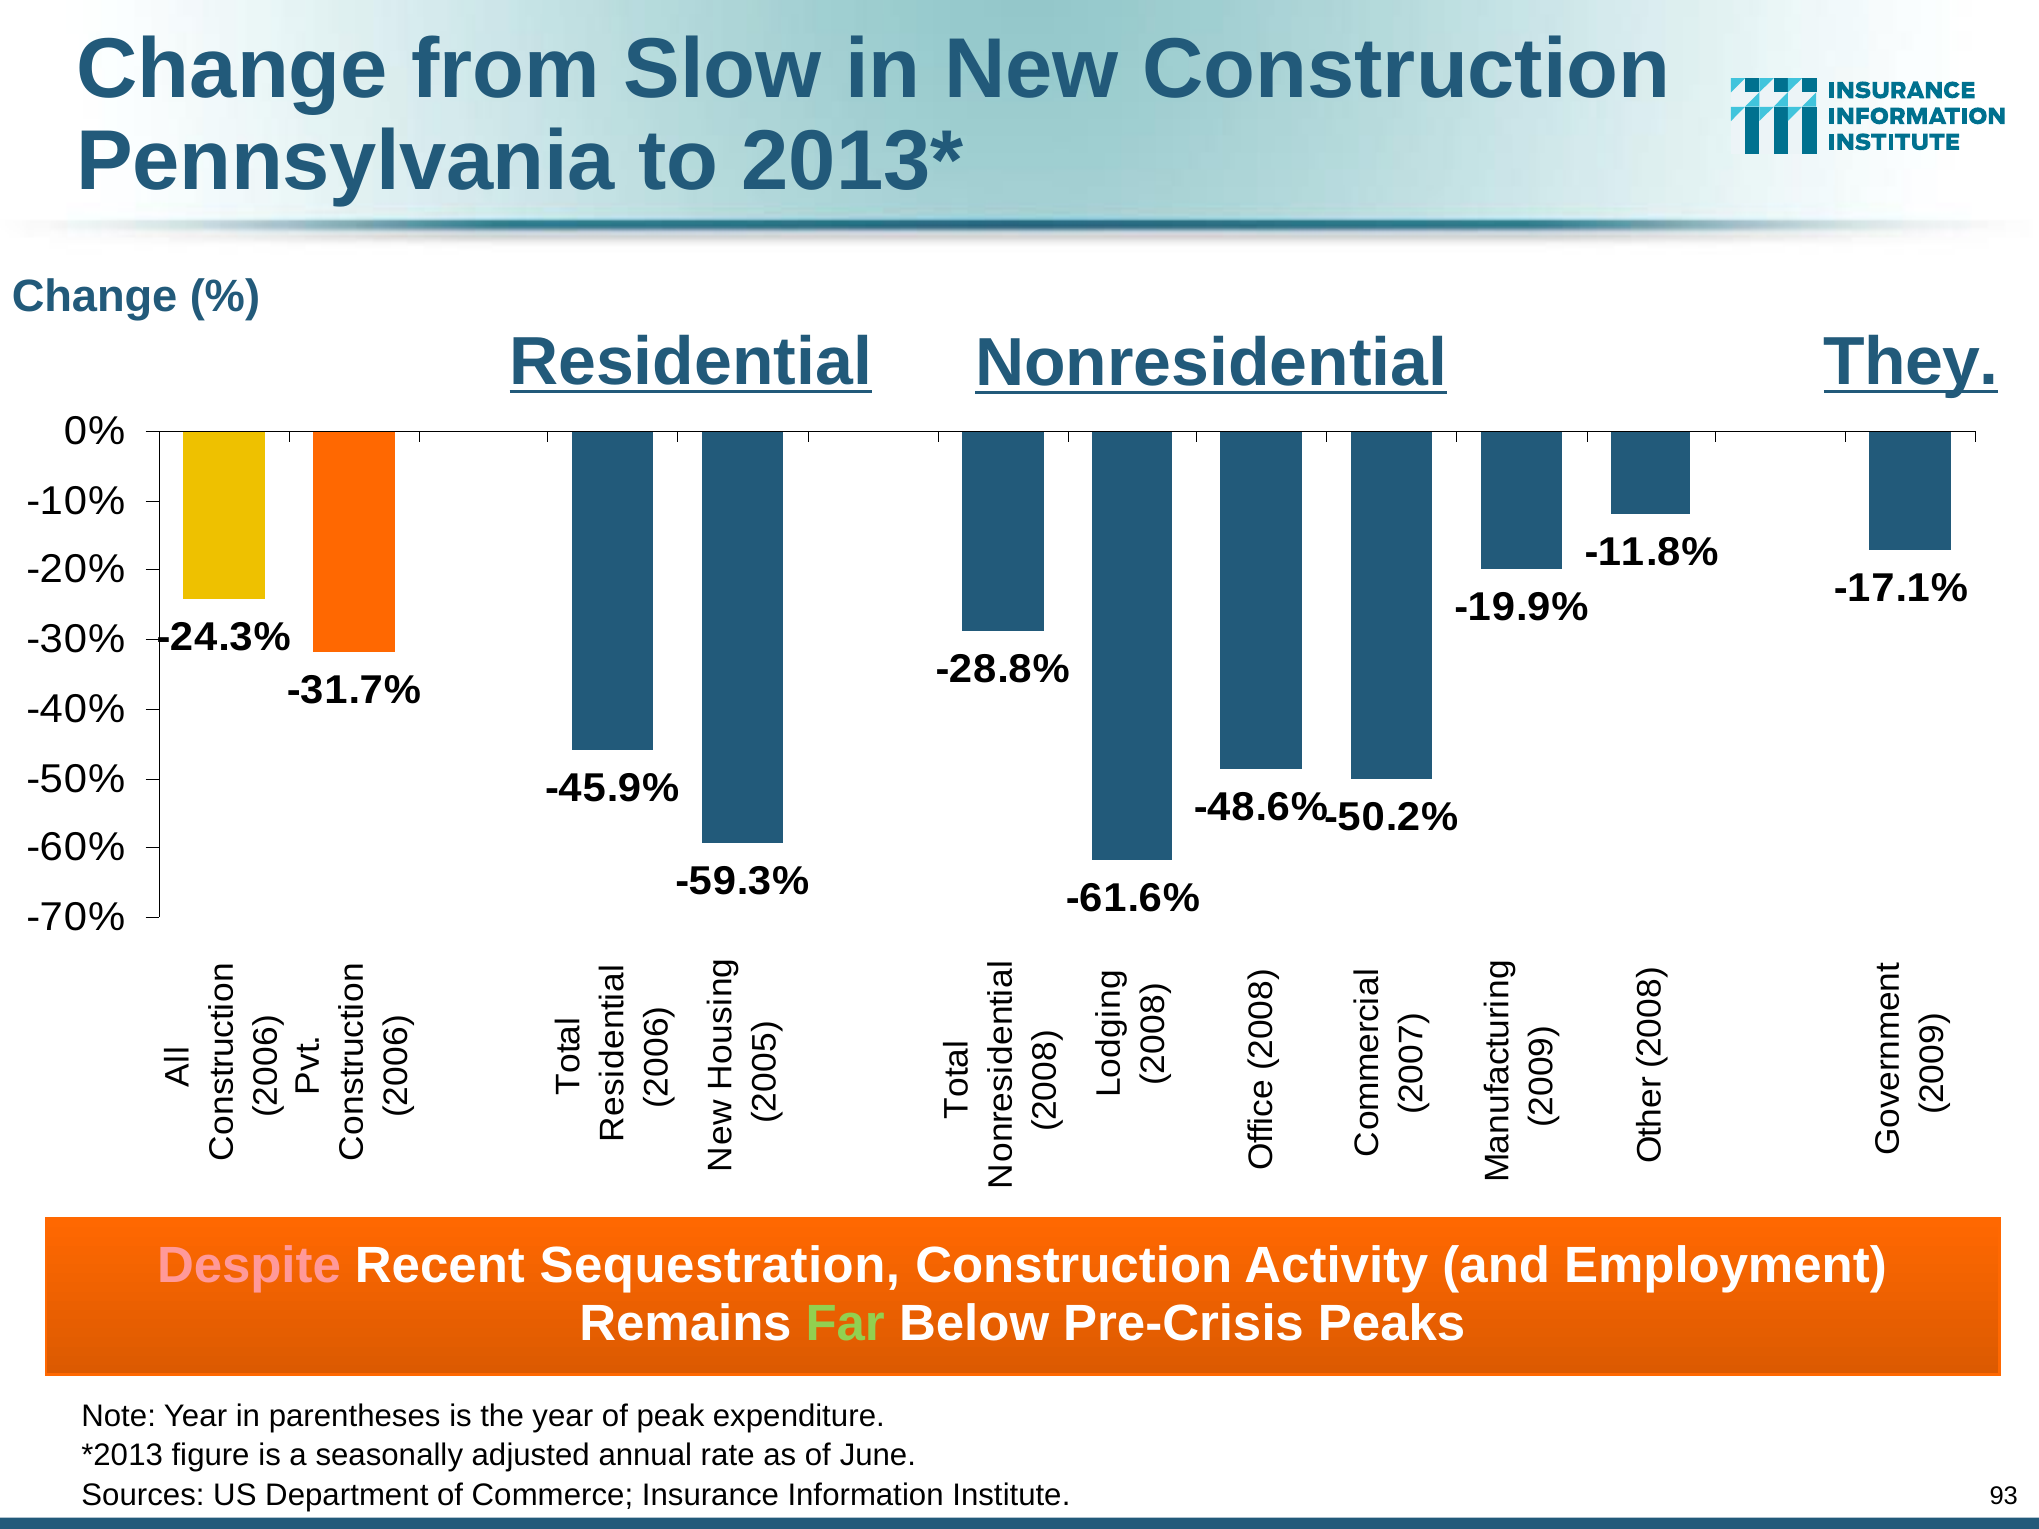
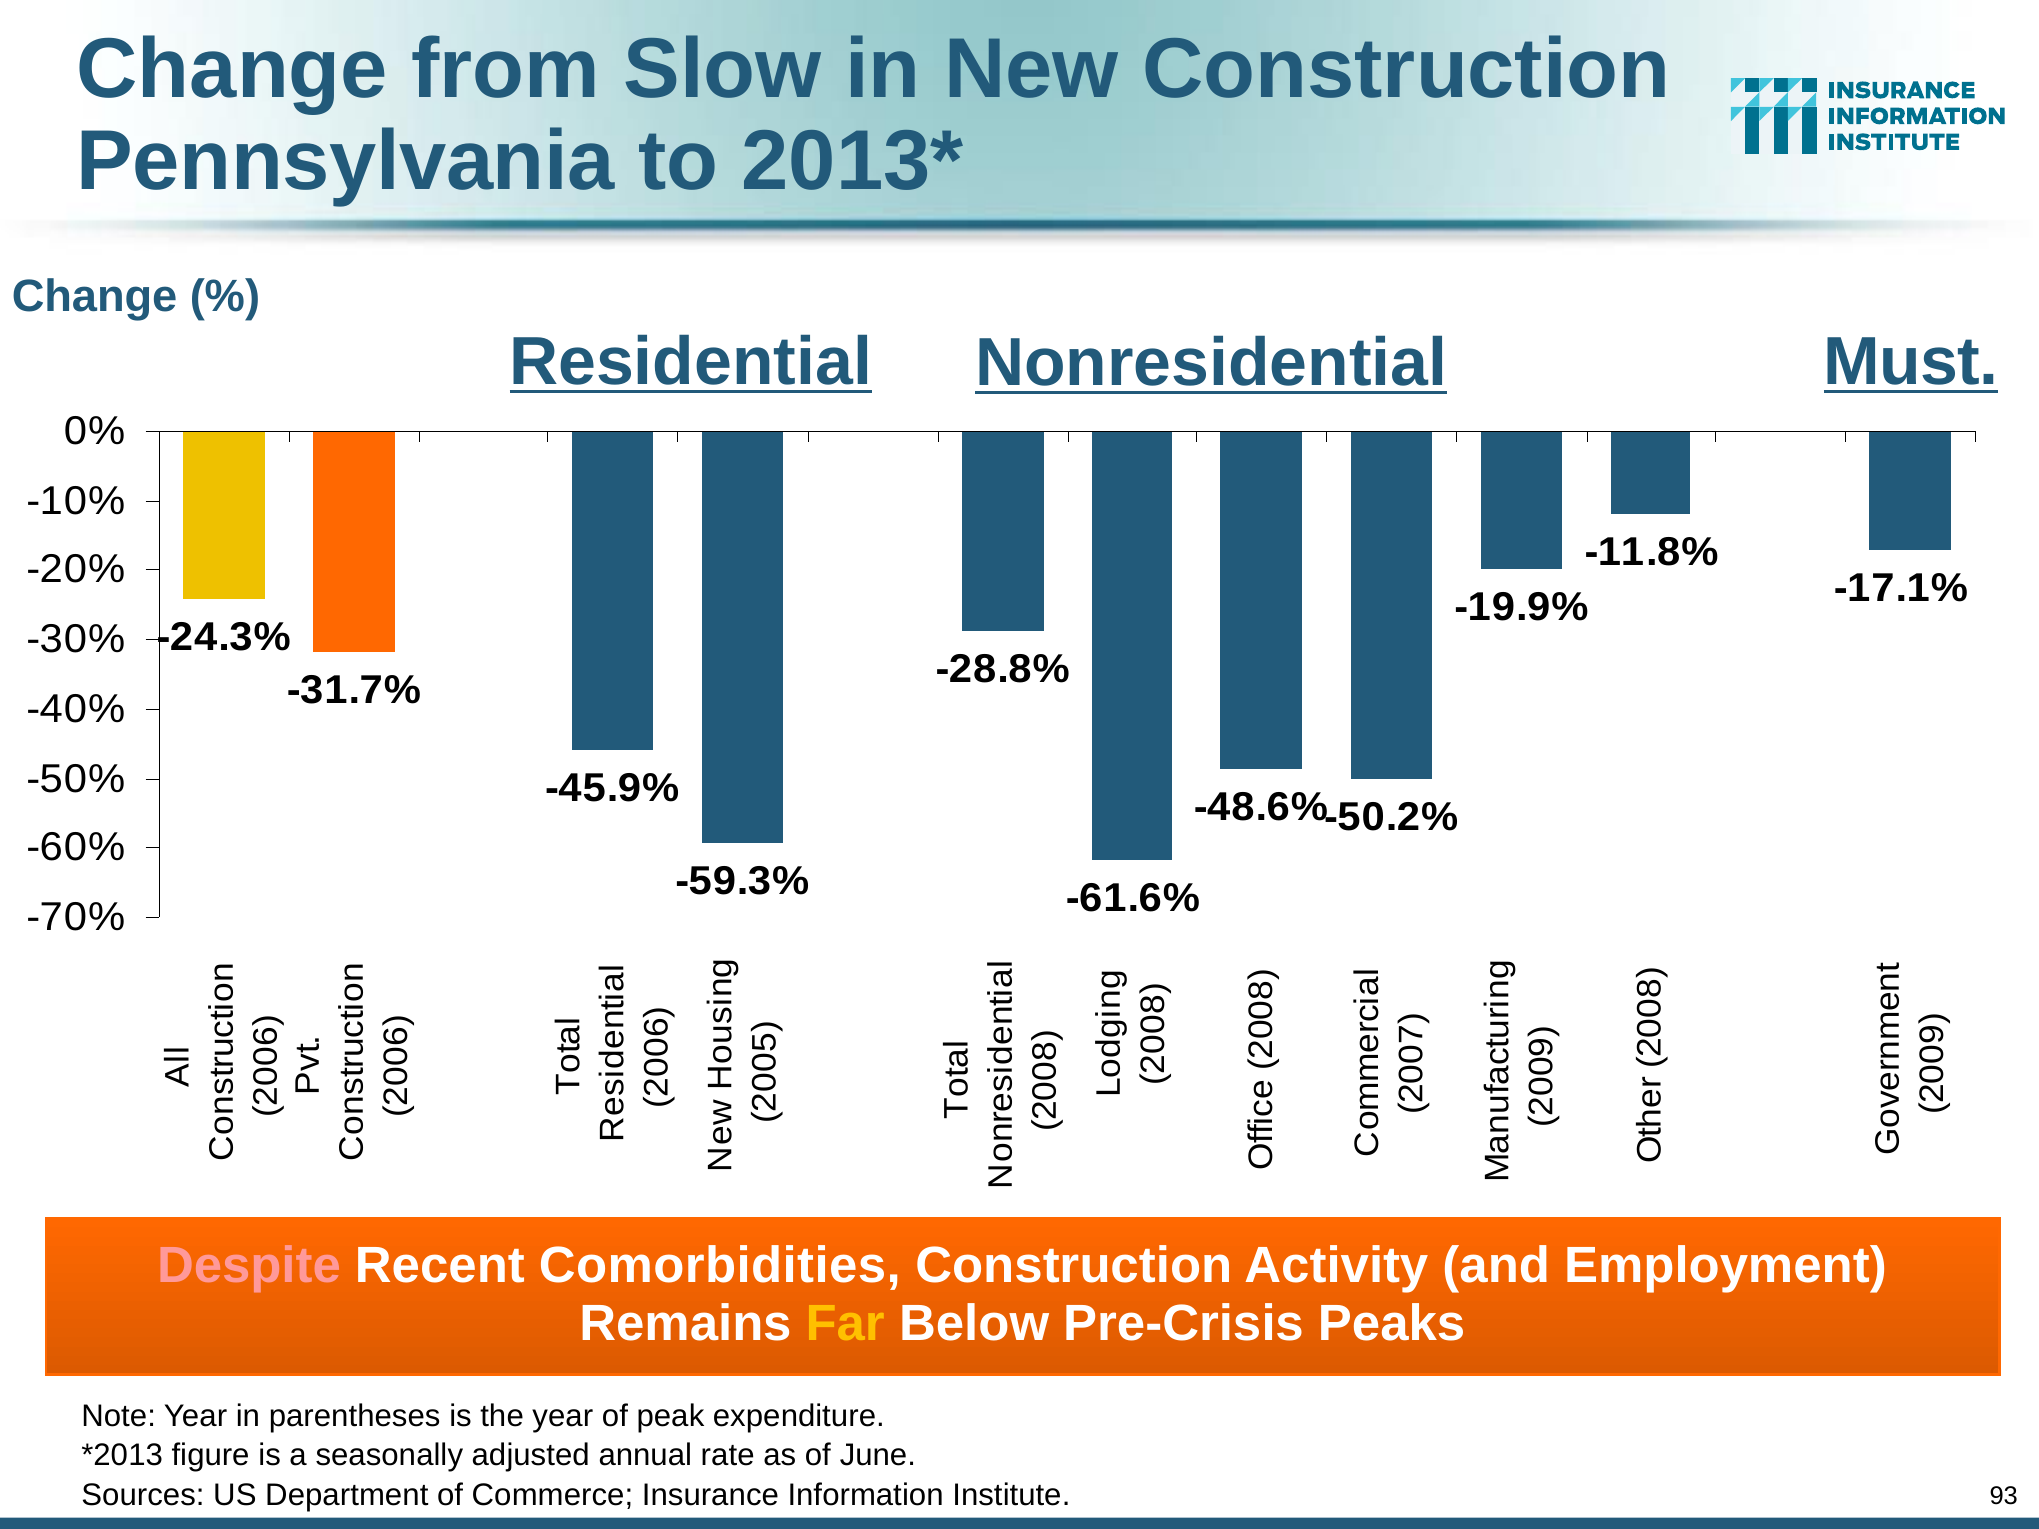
They: They -> Must
Sequestration: Sequestration -> Comorbidities
Far colour: light green -> yellow
